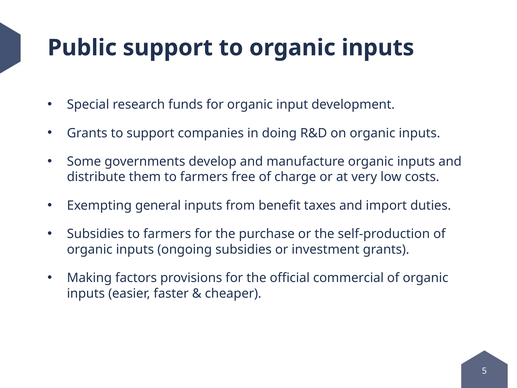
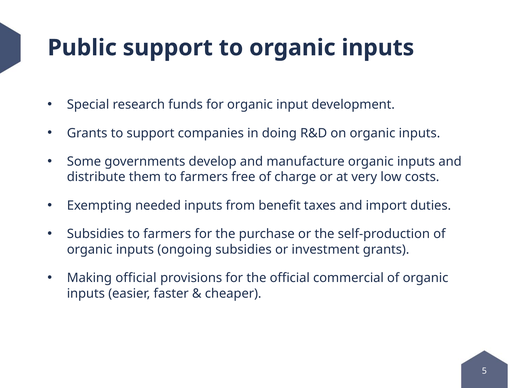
general: general -> needed
Making factors: factors -> official
